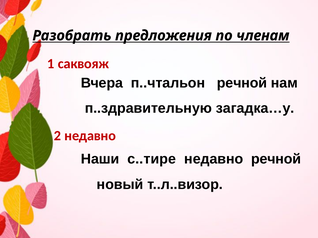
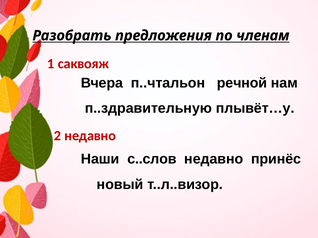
загадка…у: загадка…у -> плывёт…у
с..тире: с..тире -> с..слов
недавно речной: речной -> принёс
